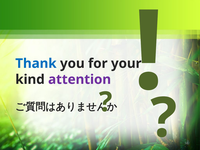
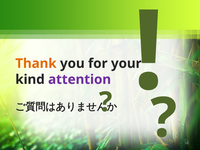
Thank colour: blue -> orange
